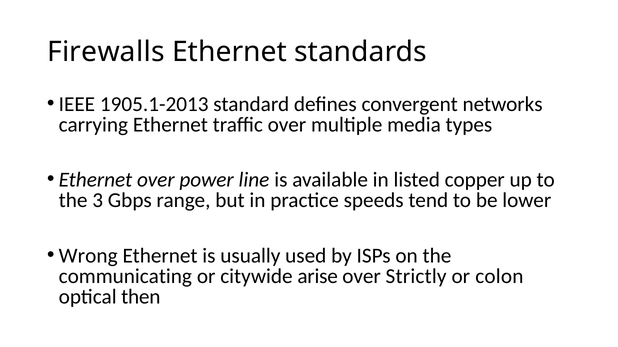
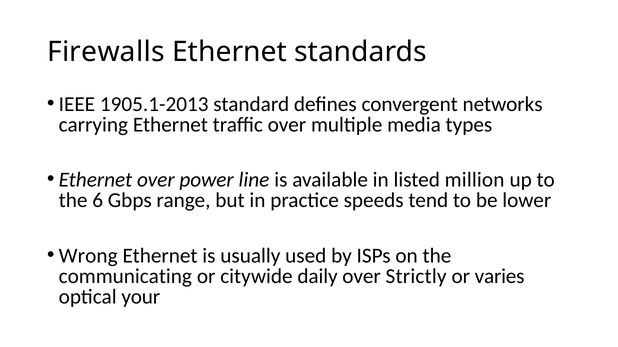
copper: copper -> million
3: 3 -> 6
arise: arise -> daily
colon: colon -> varies
then: then -> your
